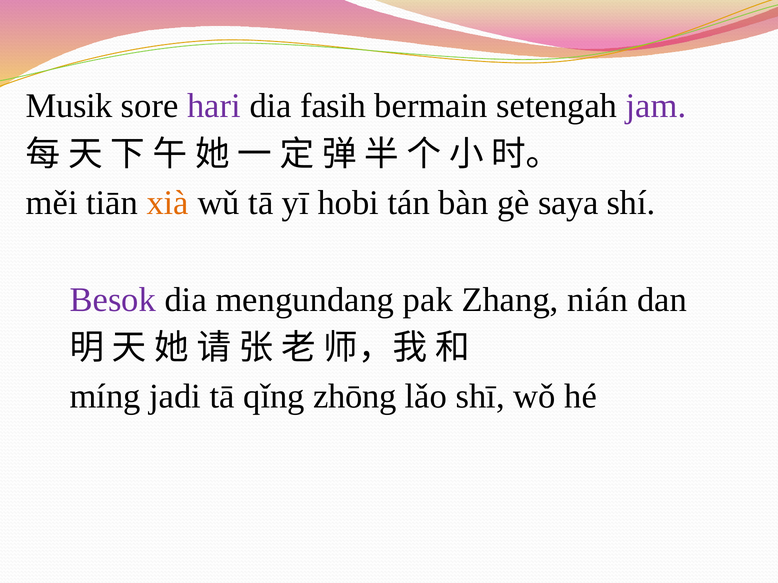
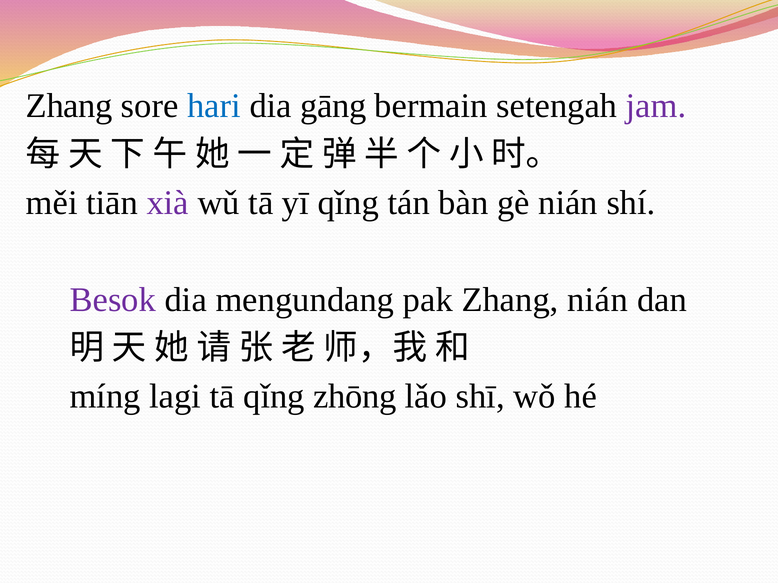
Musik at (69, 106): Musik -> Zhang
hari colour: purple -> blue
fasih: fasih -> gāng
xià colour: orange -> purple
yī hobi: hobi -> qǐng
gè saya: saya -> nián
jadi: jadi -> lagi
